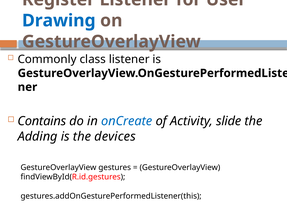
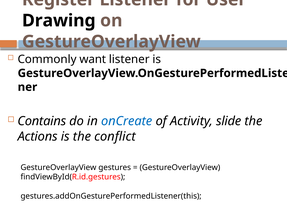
Drawing colour: blue -> black
class: class -> want
Adding: Adding -> Actions
devices: devices -> conflict
